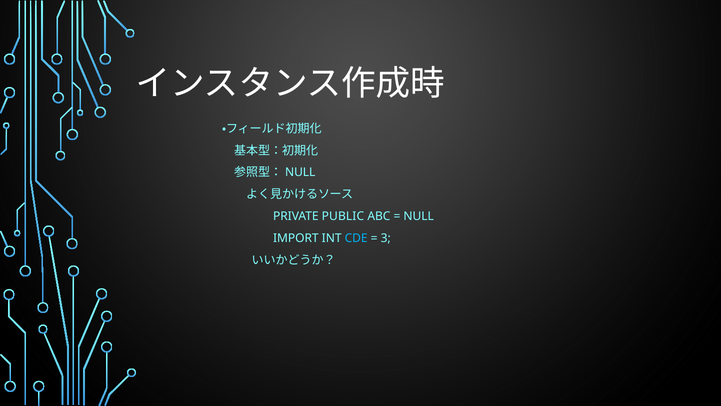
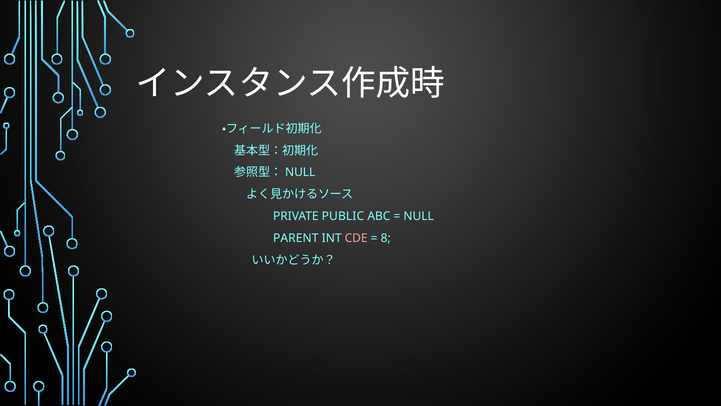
IMPORT: IMPORT -> PARENT
CDE colour: light blue -> pink
3: 3 -> 8
